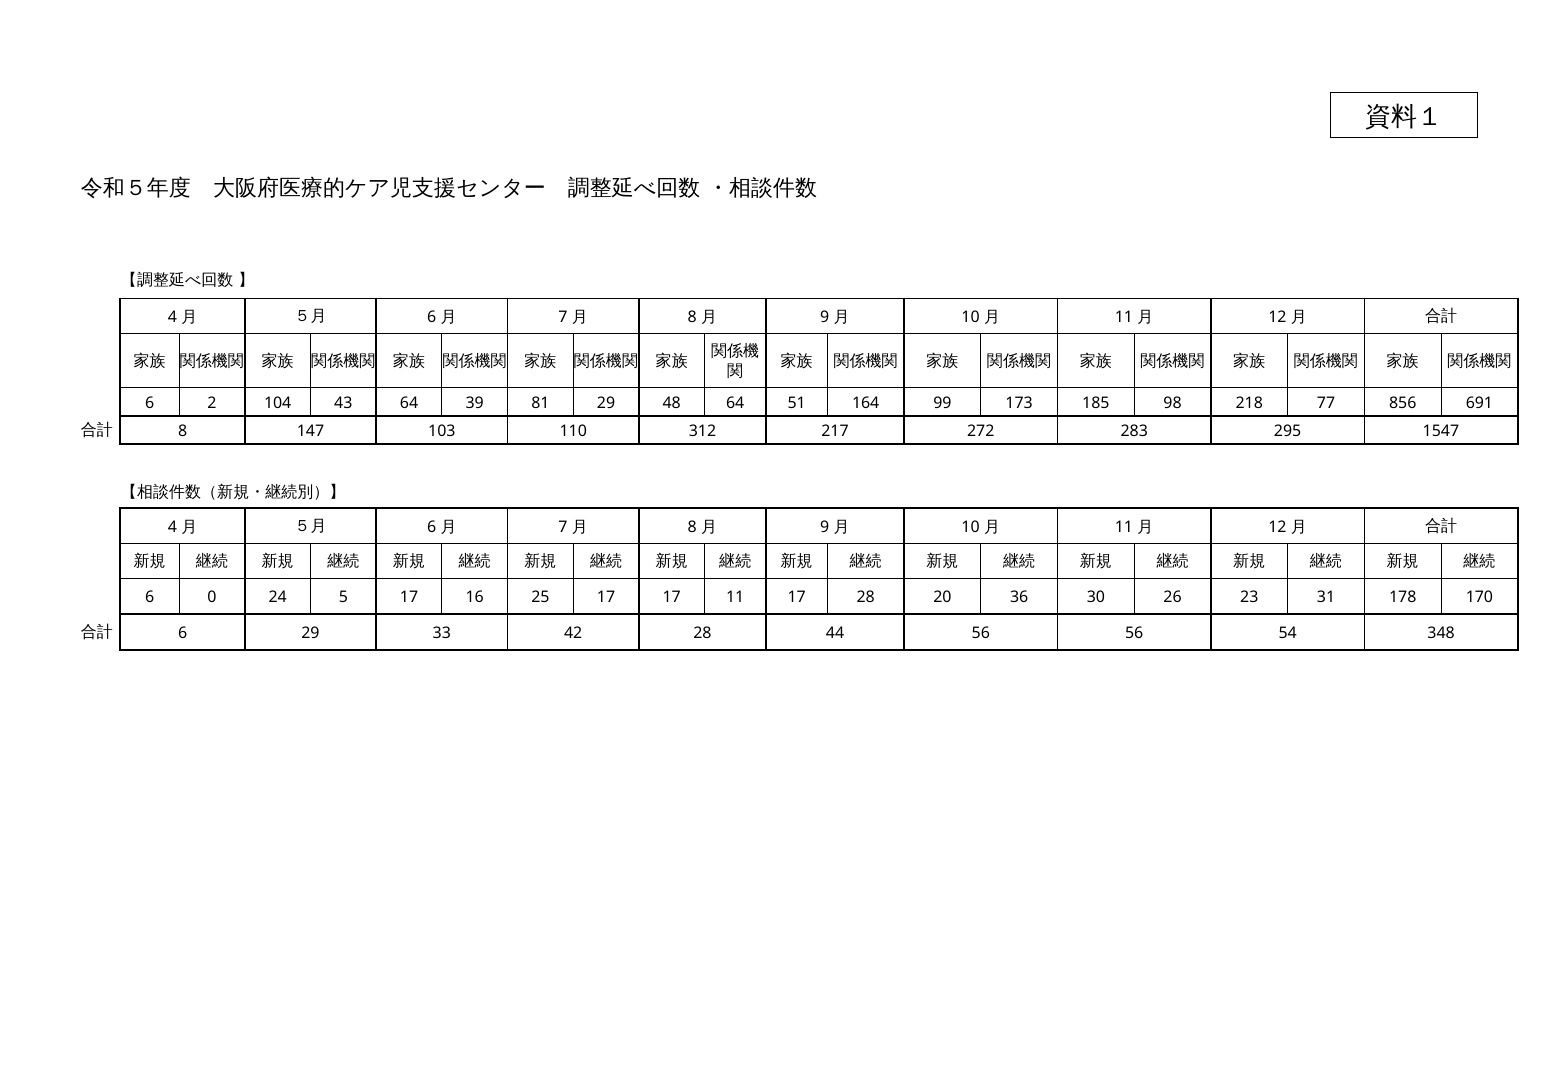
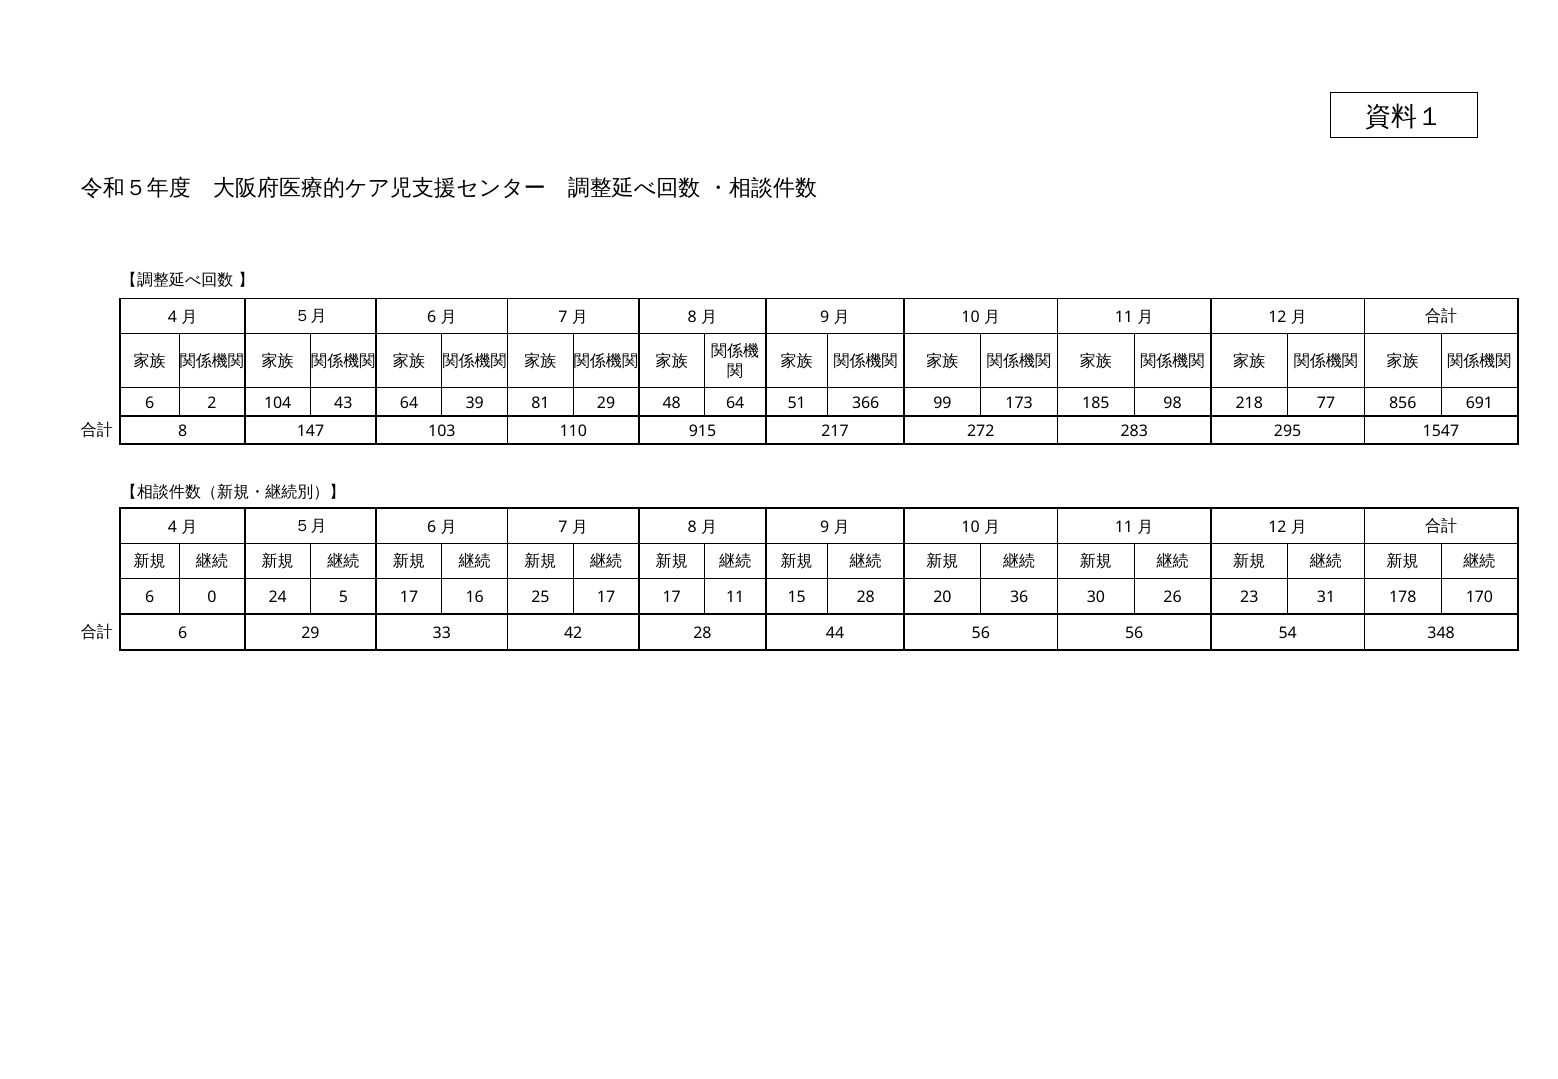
164: 164 -> 366
312: 312 -> 915
11 17: 17 -> 15
